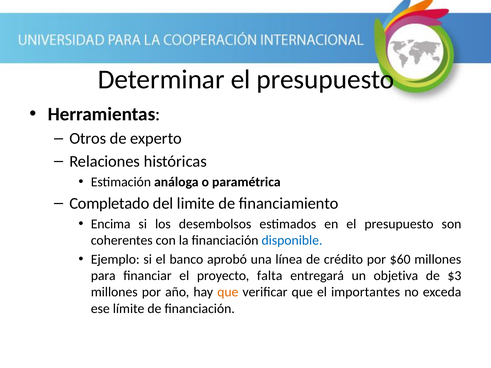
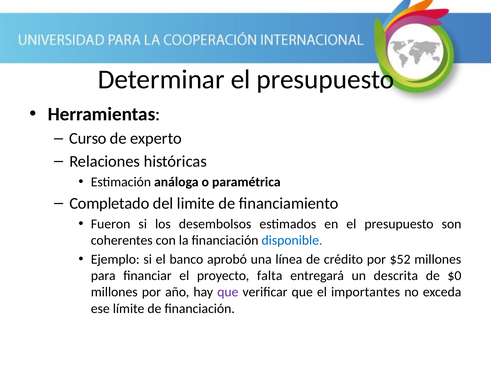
Otros: Otros -> Curso
Encima: Encima -> Fueron
$60: $60 -> $52
objetiva: objetiva -> descrita
$3: $3 -> $0
que at (228, 292) colour: orange -> purple
